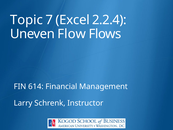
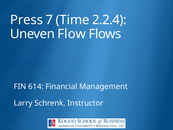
Topic: Topic -> Press
Excel: Excel -> Time
